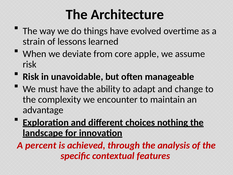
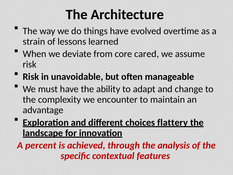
apple: apple -> cared
nothing: nothing -> flattery
